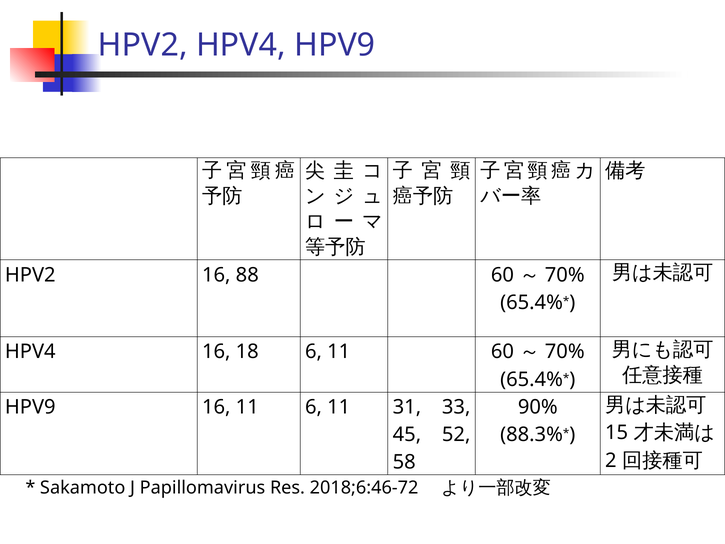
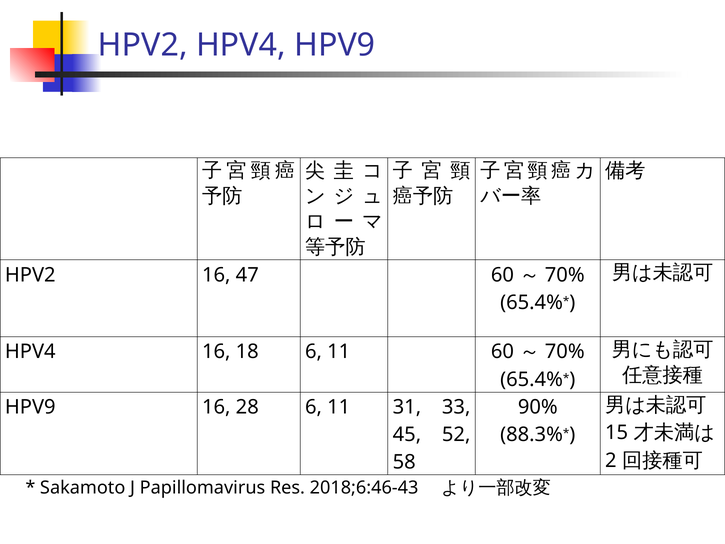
88: 88 -> 47
16 11: 11 -> 28
2018;6:46-72: 2018;6:46-72 -> 2018;6:46-43
